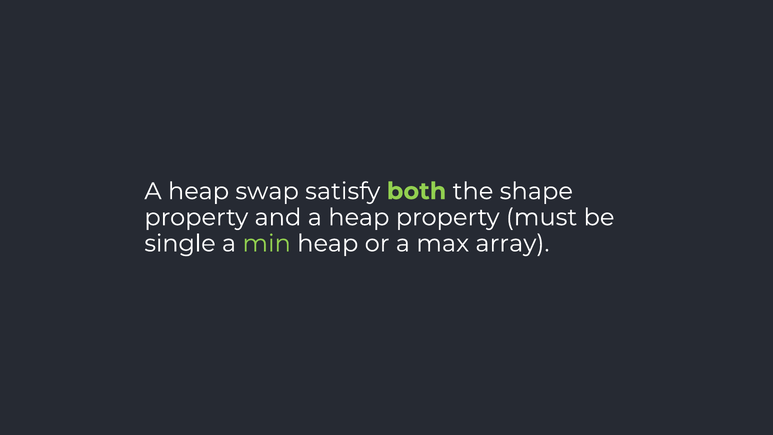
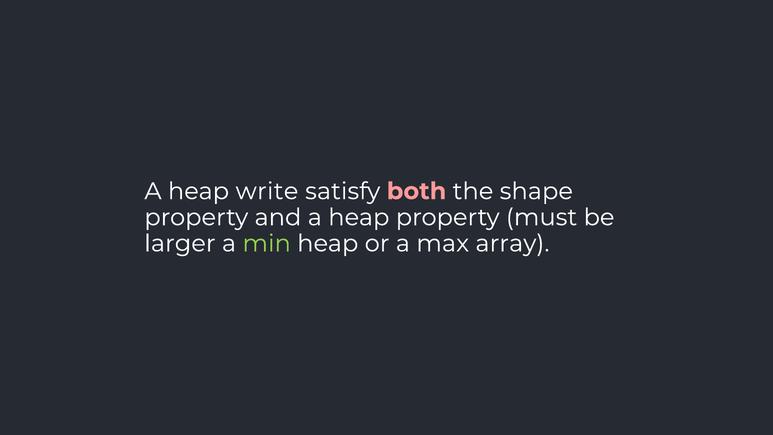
swap: swap -> write
both colour: light green -> pink
single: single -> larger
